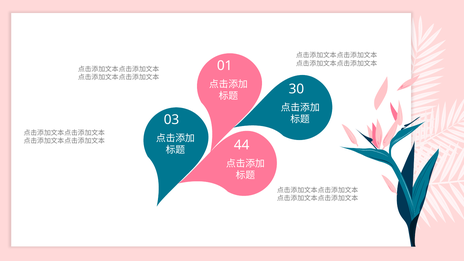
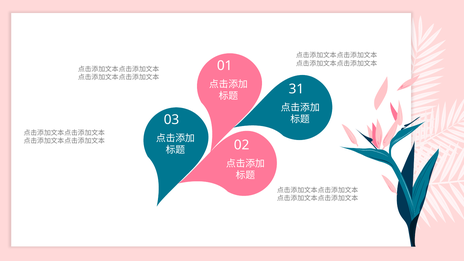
30: 30 -> 31
44: 44 -> 02
